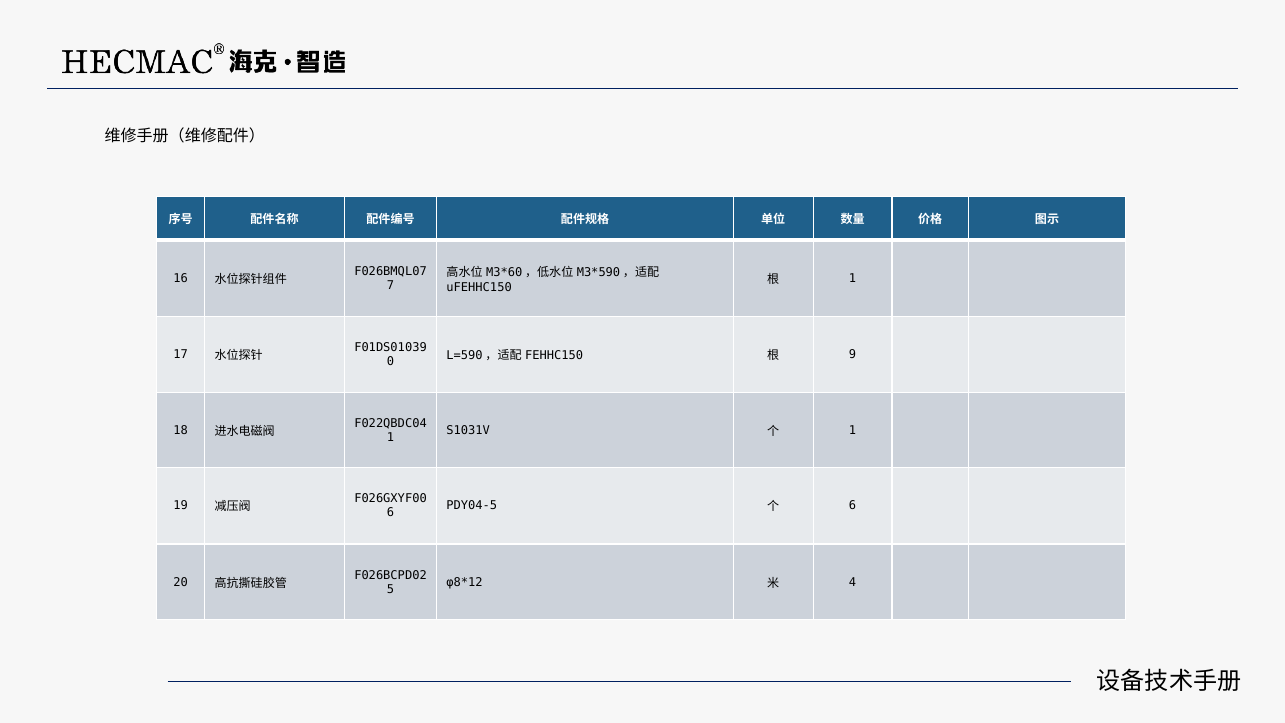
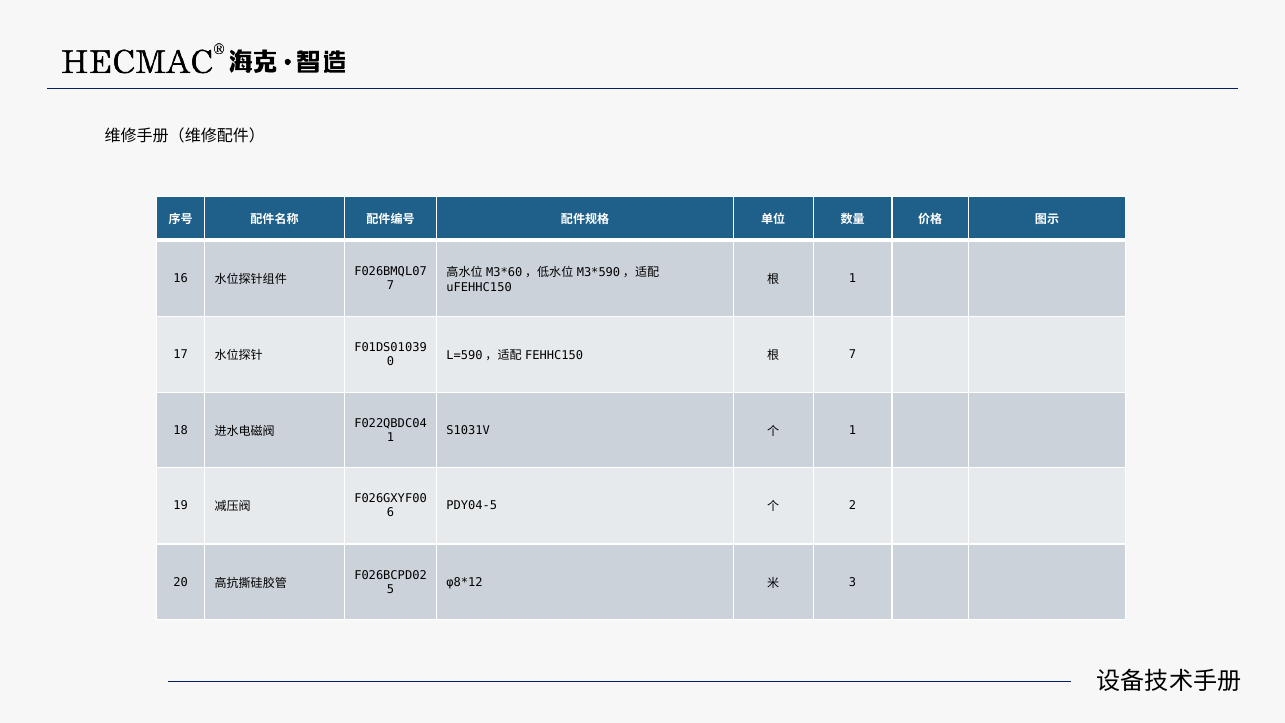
9 at (853, 355): 9 -> 7
6 at (853, 506): 6 -> 2
4: 4 -> 3
